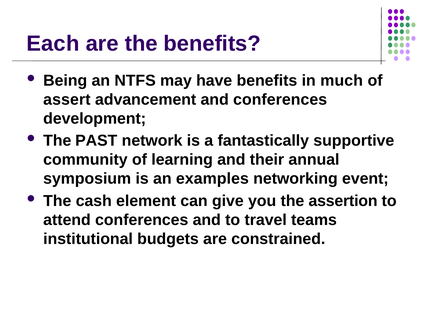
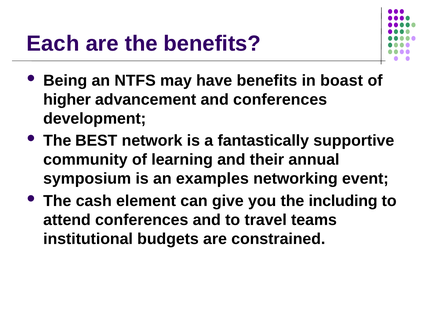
much: much -> boast
assert: assert -> higher
PAST: PAST -> BEST
assertion: assertion -> including
